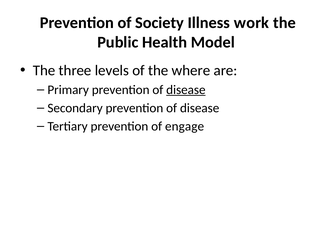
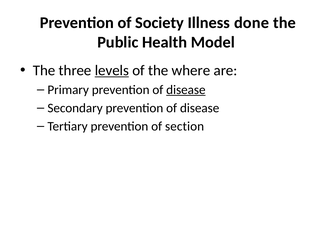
work: work -> done
levels underline: none -> present
engage: engage -> section
